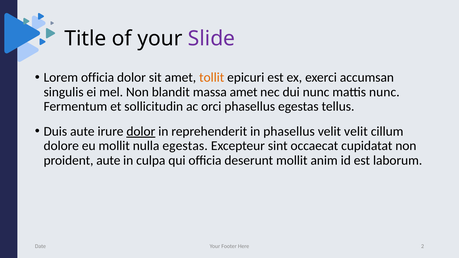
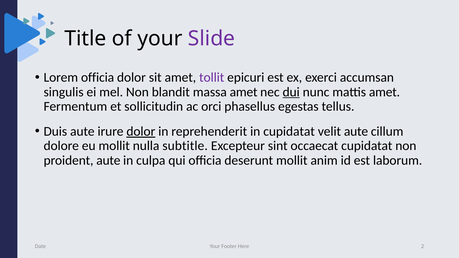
tollit colour: orange -> purple
dui underline: none -> present
mattis nunc: nunc -> amet
in phasellus: phasellus -> cupidatat
velit velit: velit -> aute
nulla egestas: egestas -> subtitle
